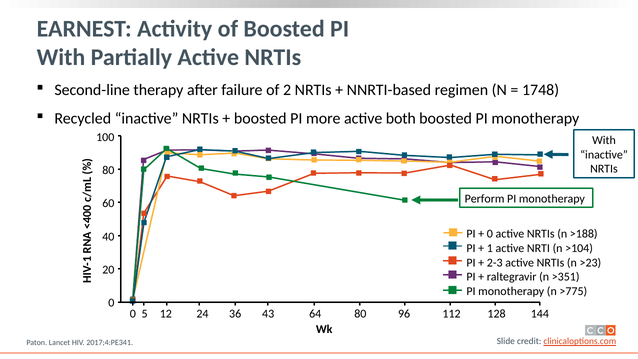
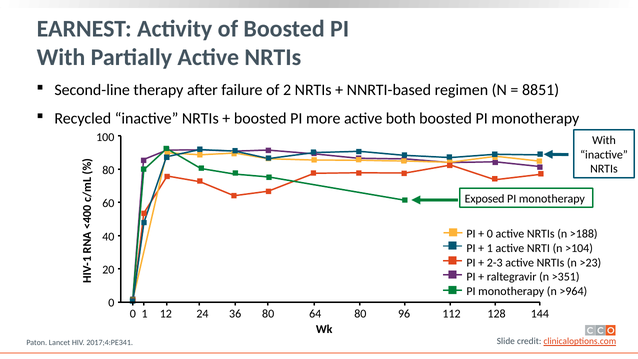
1748: 1748 -> 8851
Perform: Perform -> Exposed
>775: >775 -> >964
0 5: 5 -> 1
36 43: 43 -> 80
